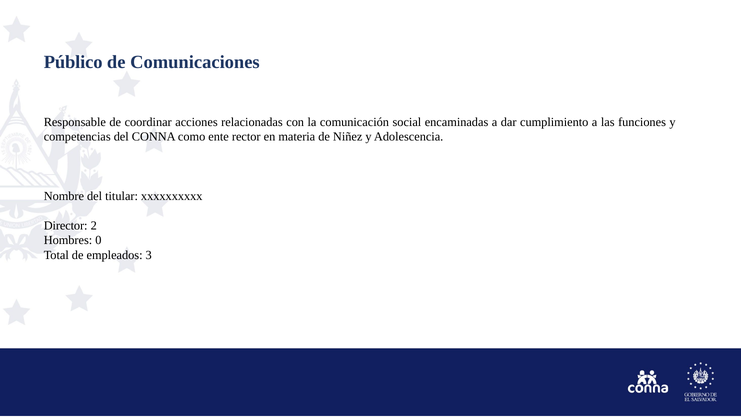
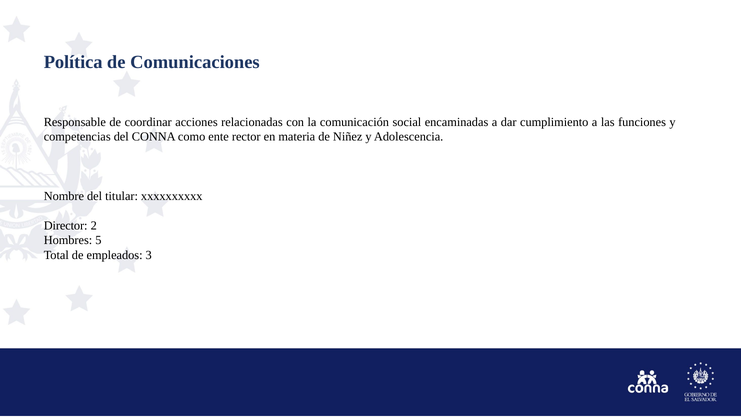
Público: Público -> Política
0: 0 -> 5
